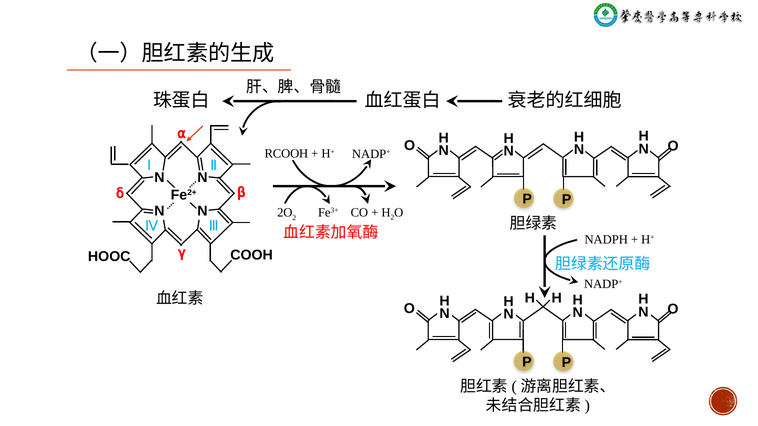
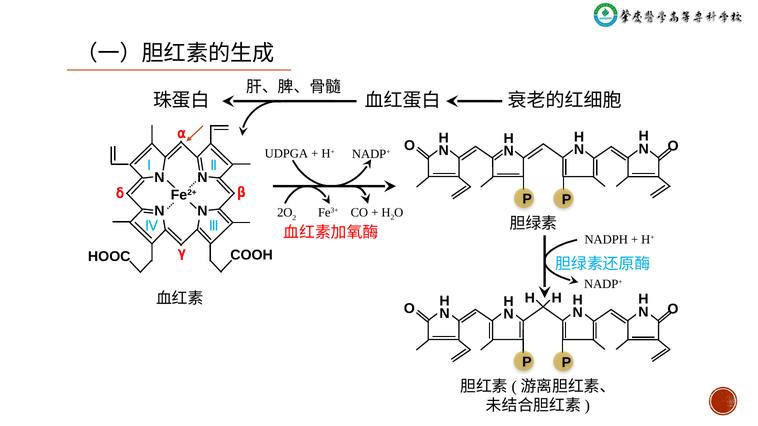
RCOOH: RCOOH -> UDPGA
